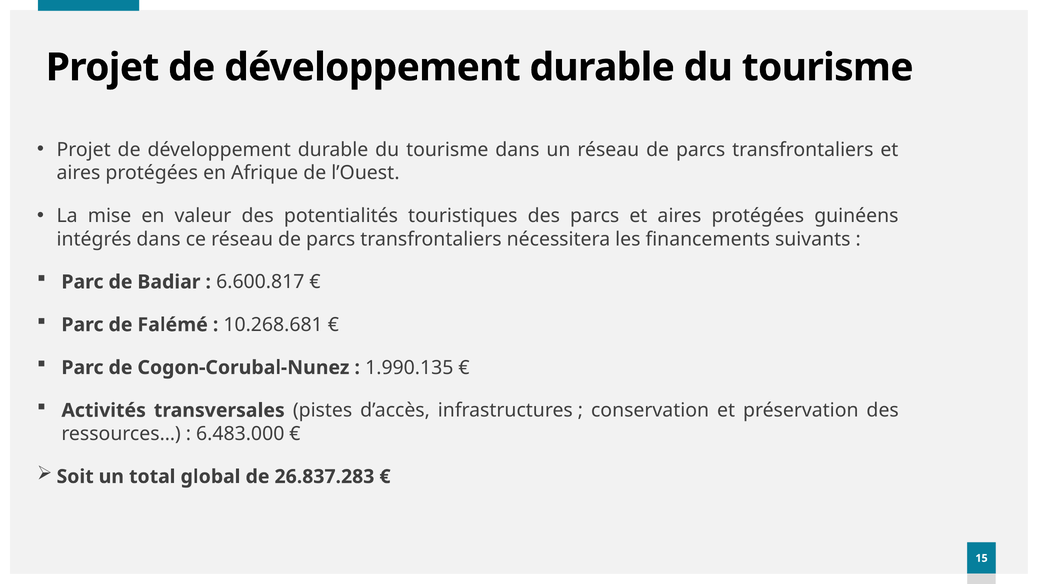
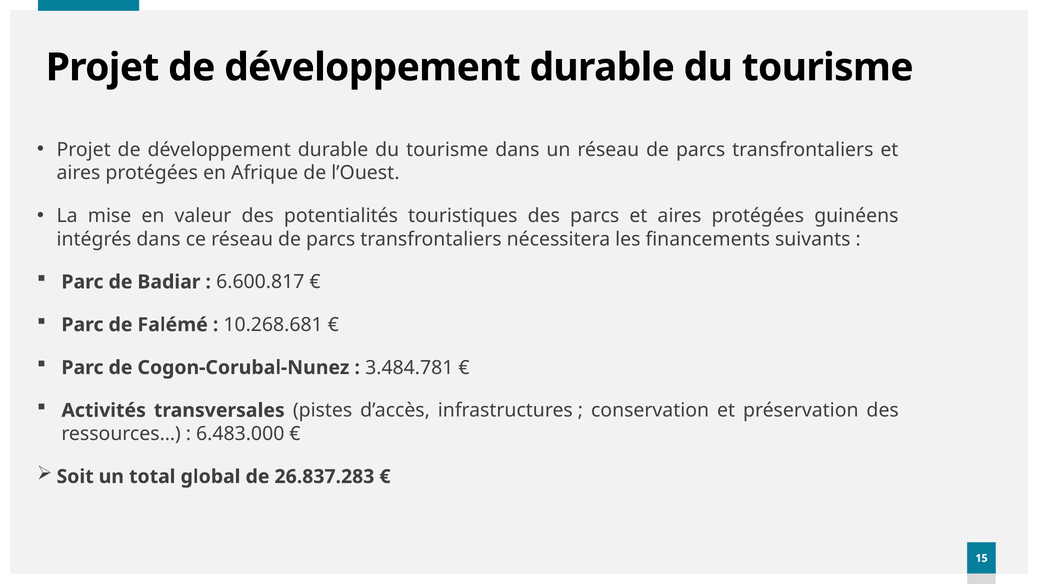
1.990.135: 1.990.135 -> 3.484.781
